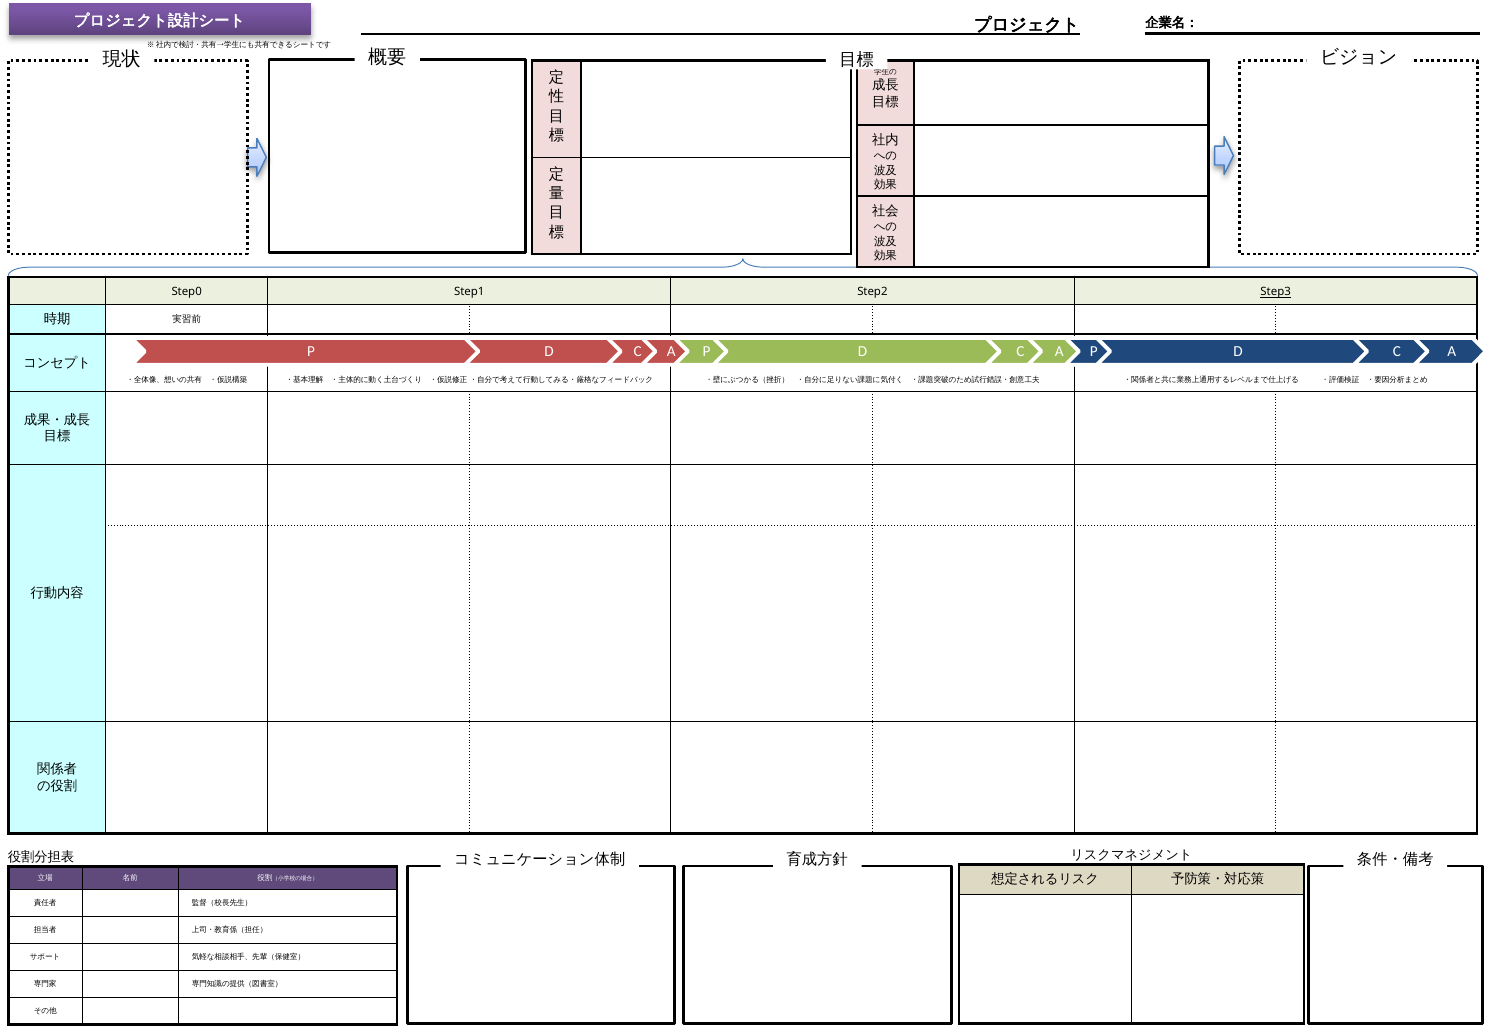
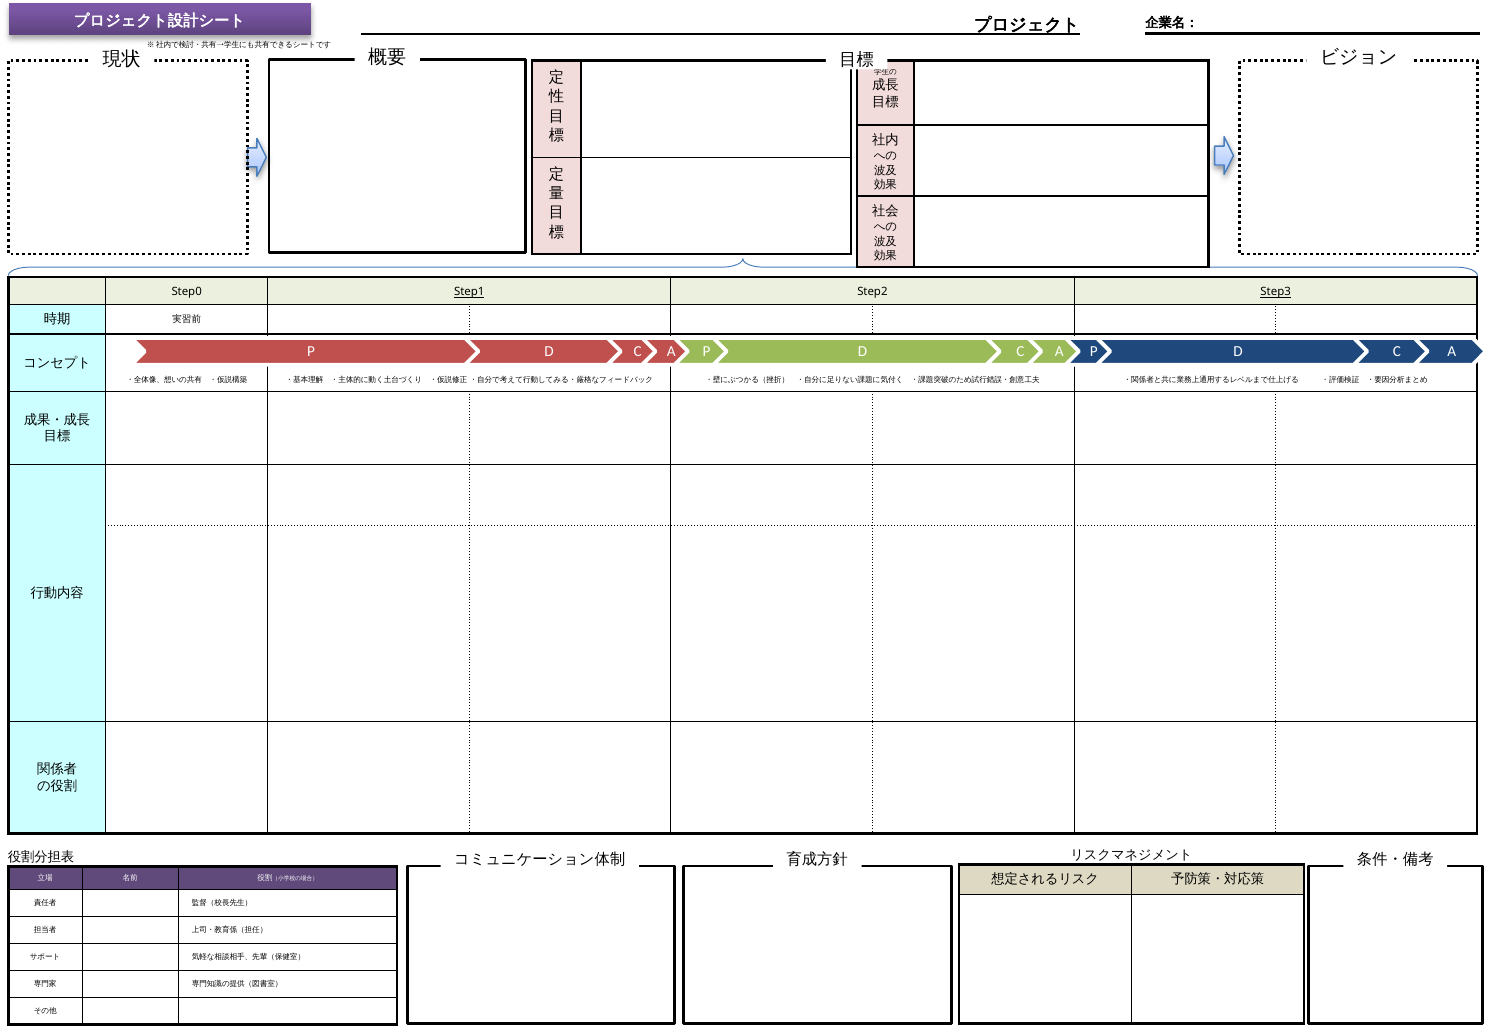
Step1 underline: none -> present
